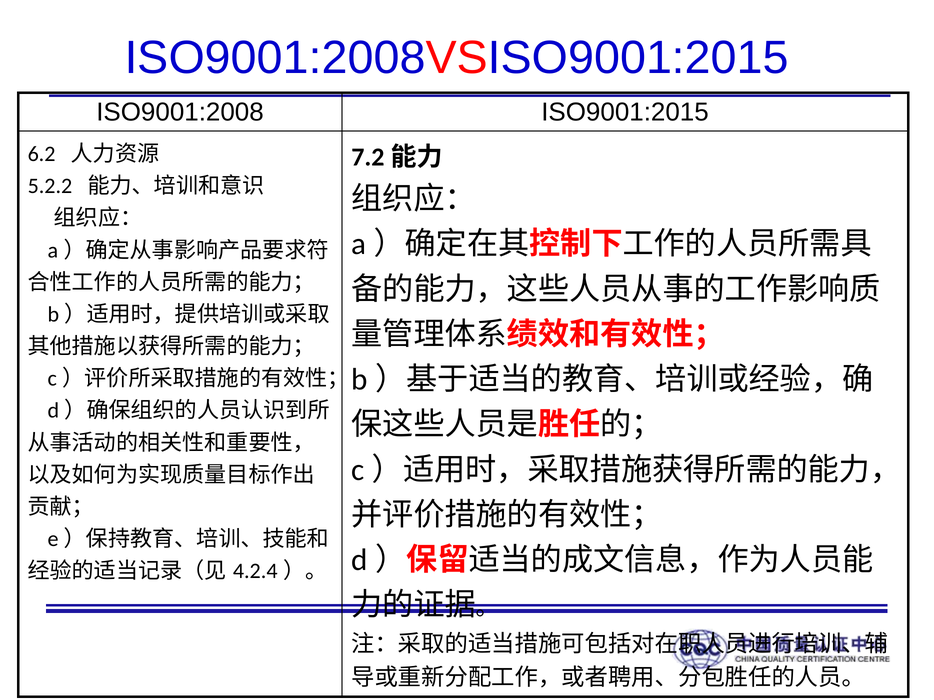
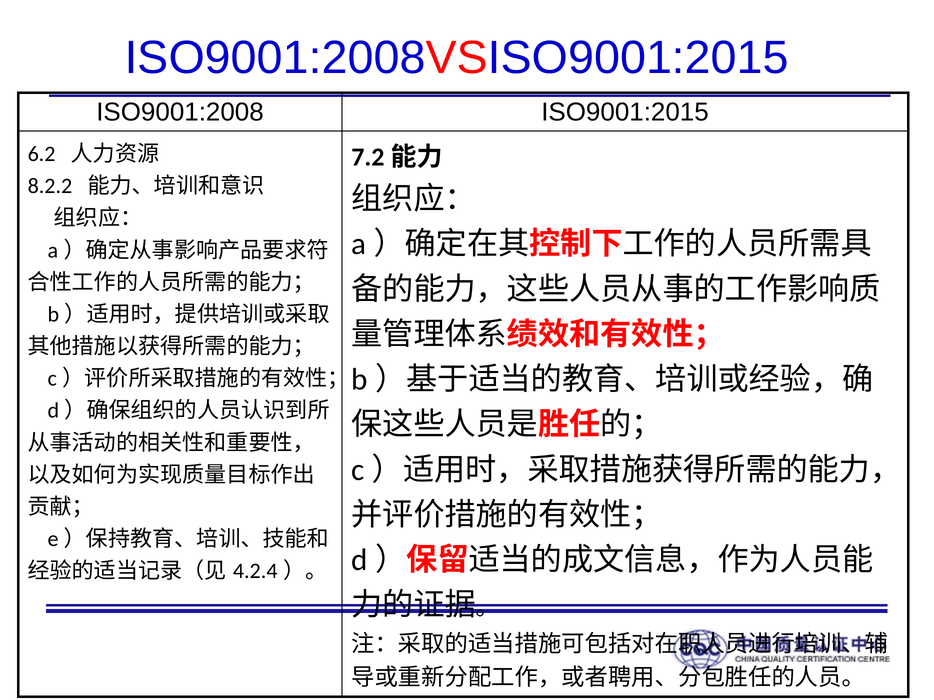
5.2.2: 5.2.2 -> 8.2.2
